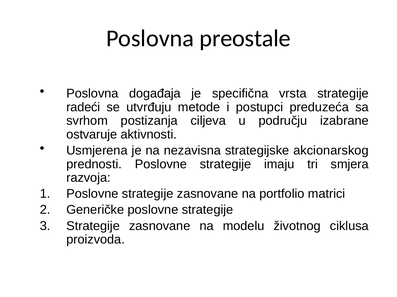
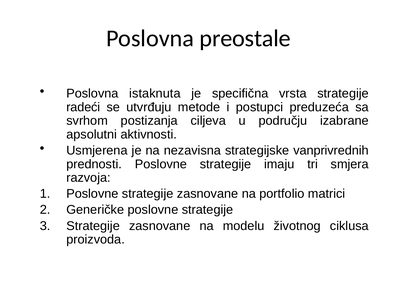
događaja: događaja -> istaknuta
ostvaruje: ostvaruje -> apsolutni
akcionarskog: akcionarskog -> vanprivrednih
